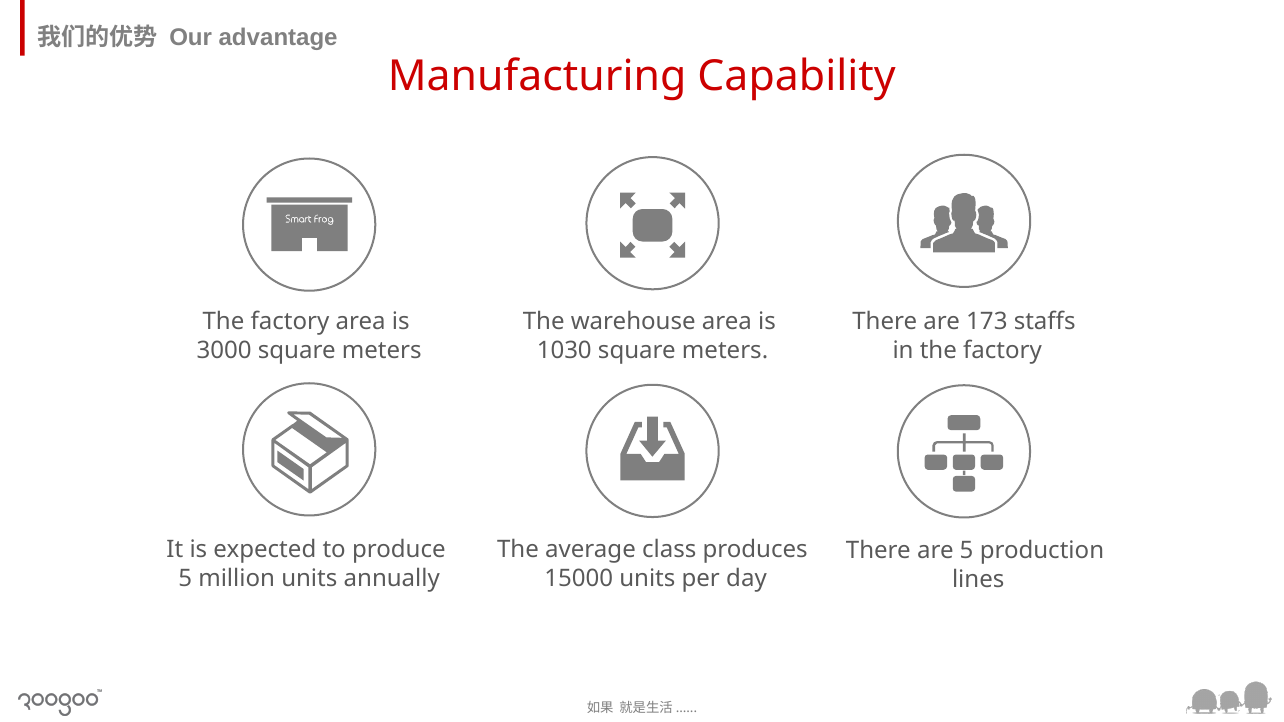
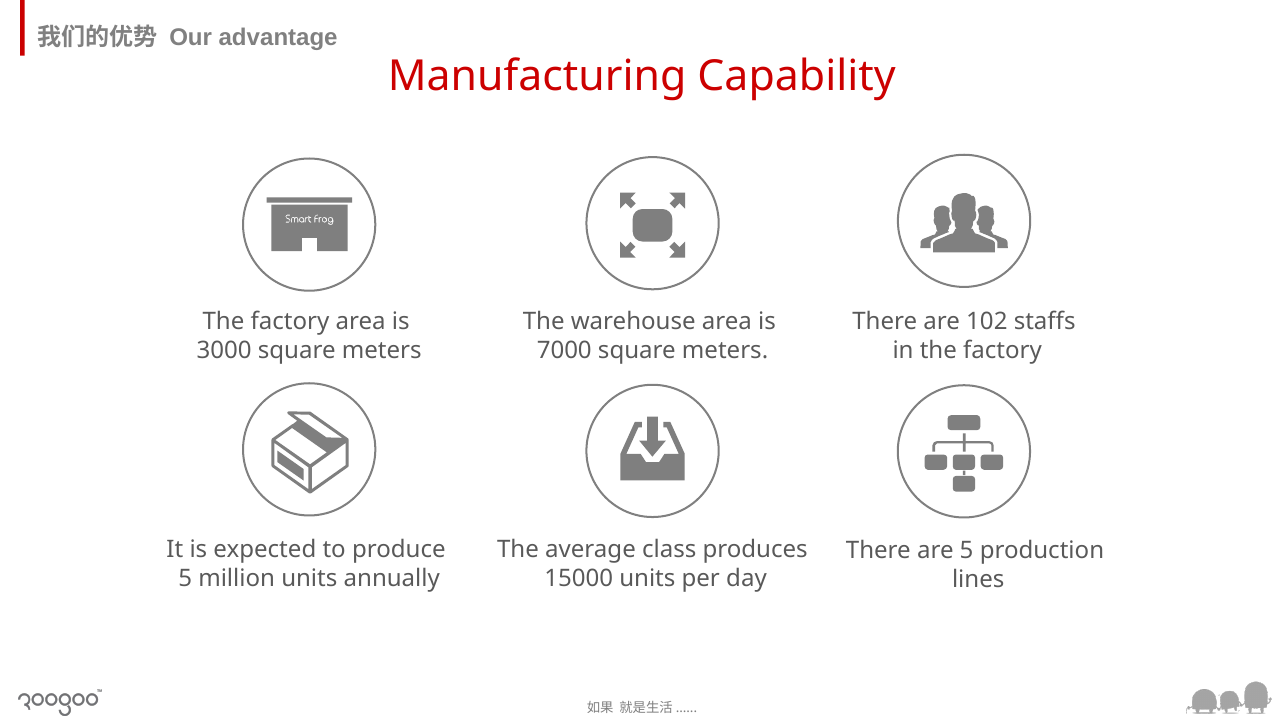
173: 173 -> 102
1030: 1030 -> 7000
